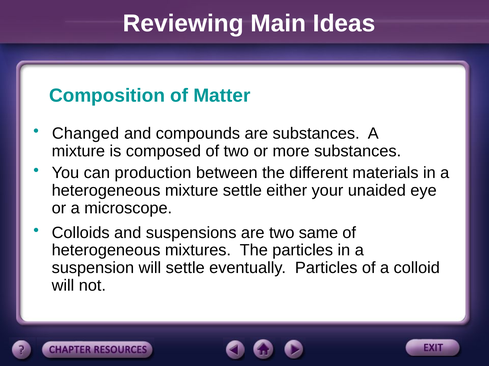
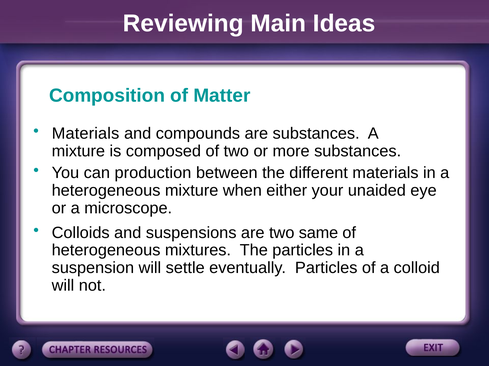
Changed at (86, 134): Changed -> Materials
mixture settle: settle -> when
